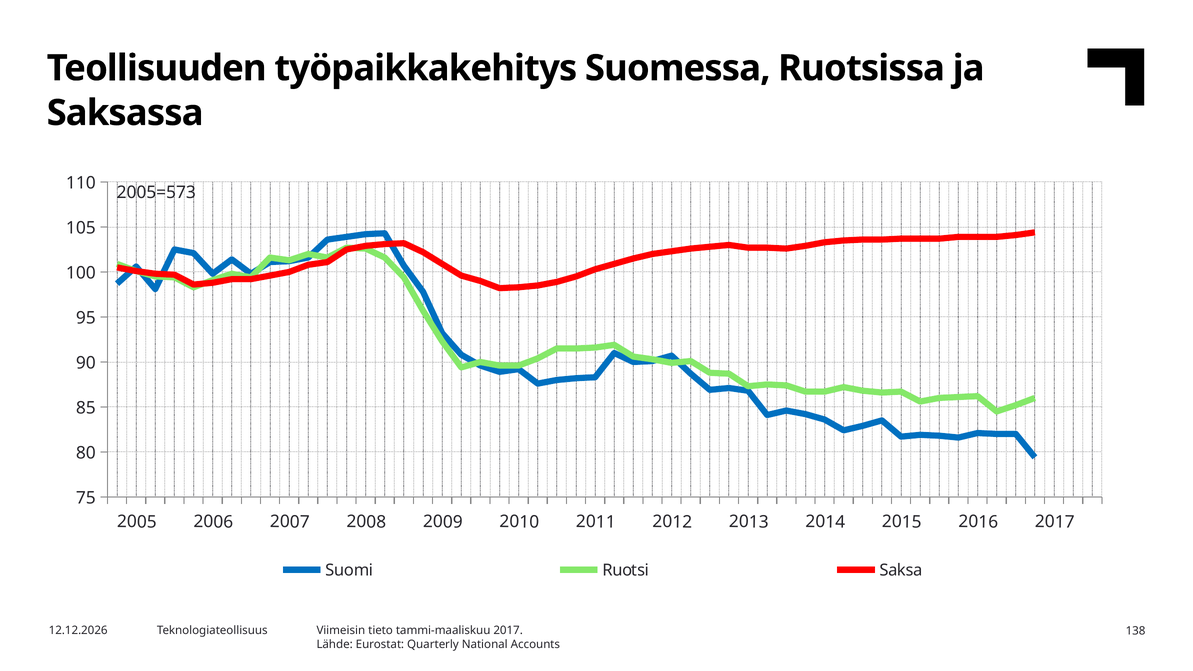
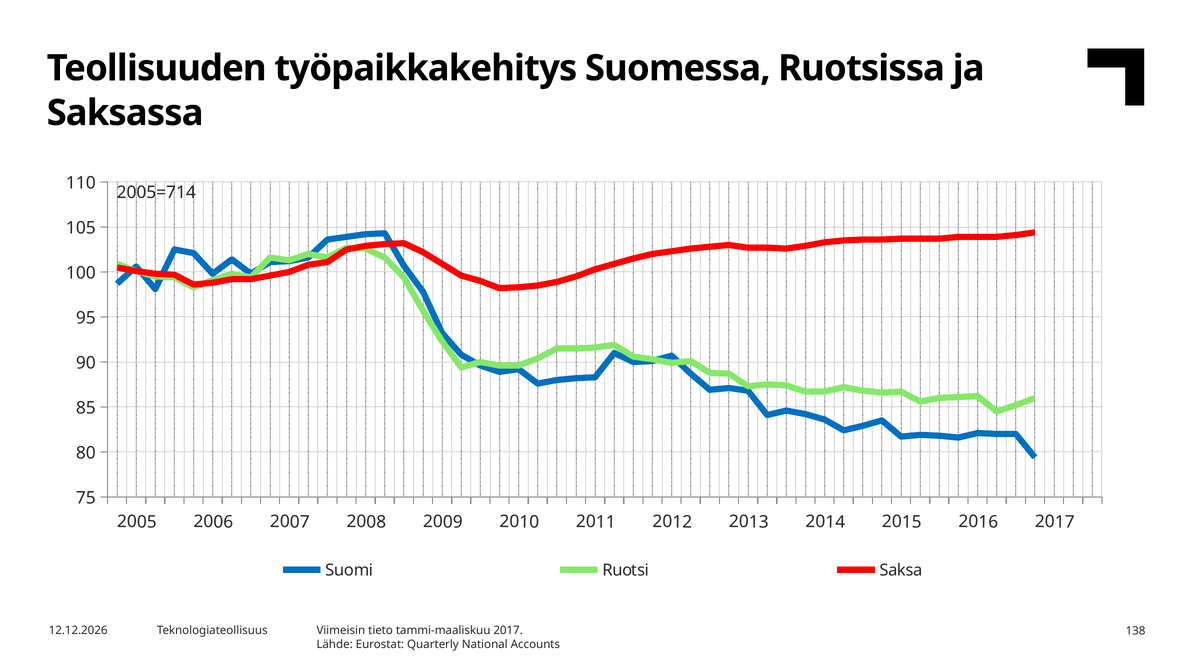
2005=573: 2005=573 -> 2005=714
